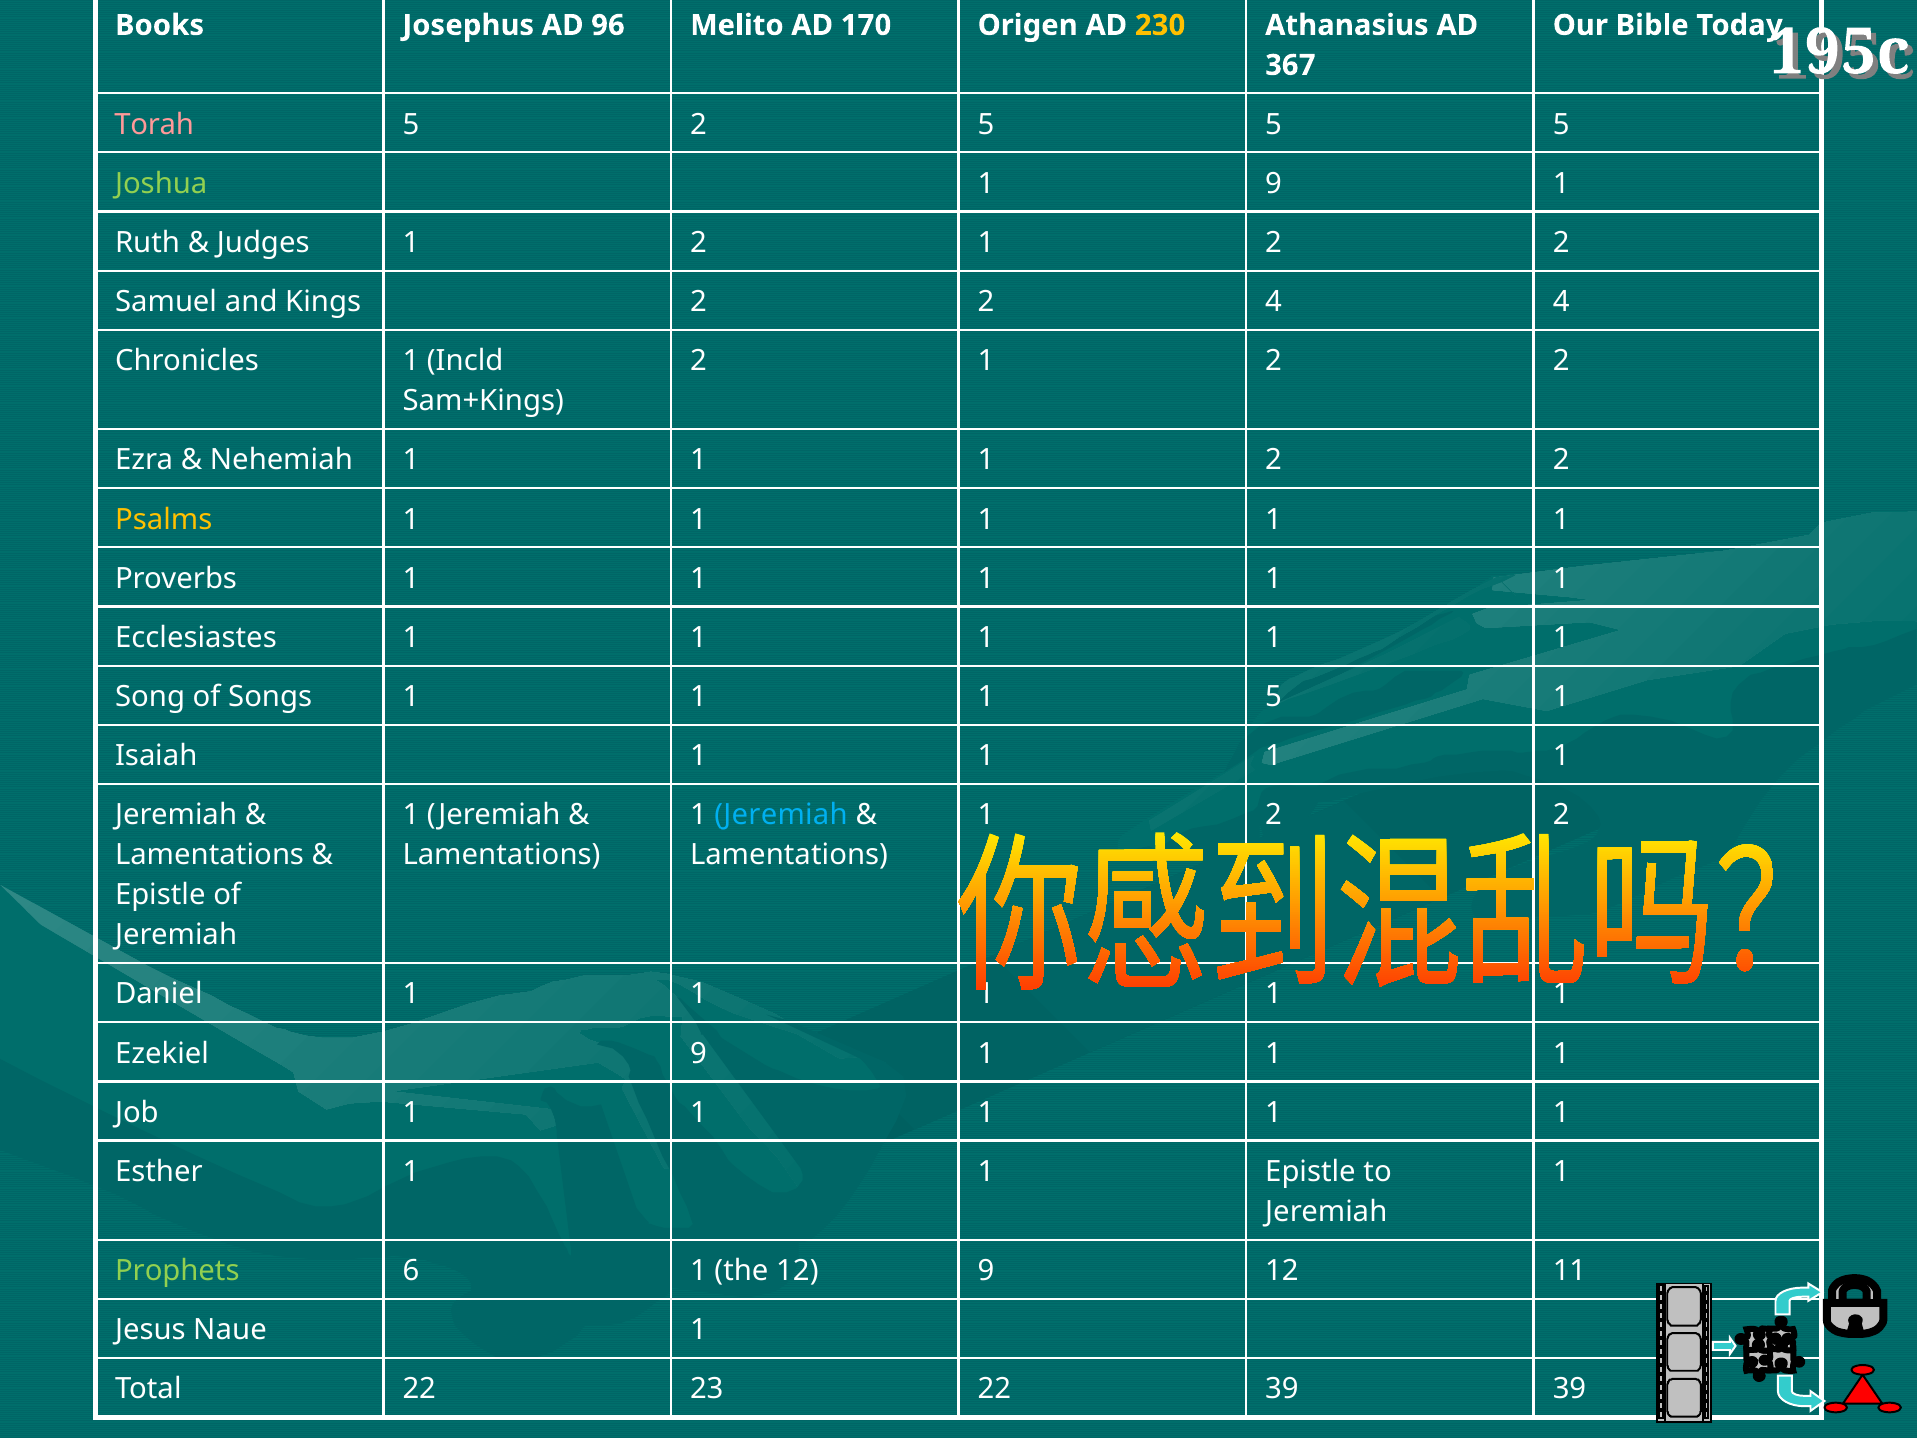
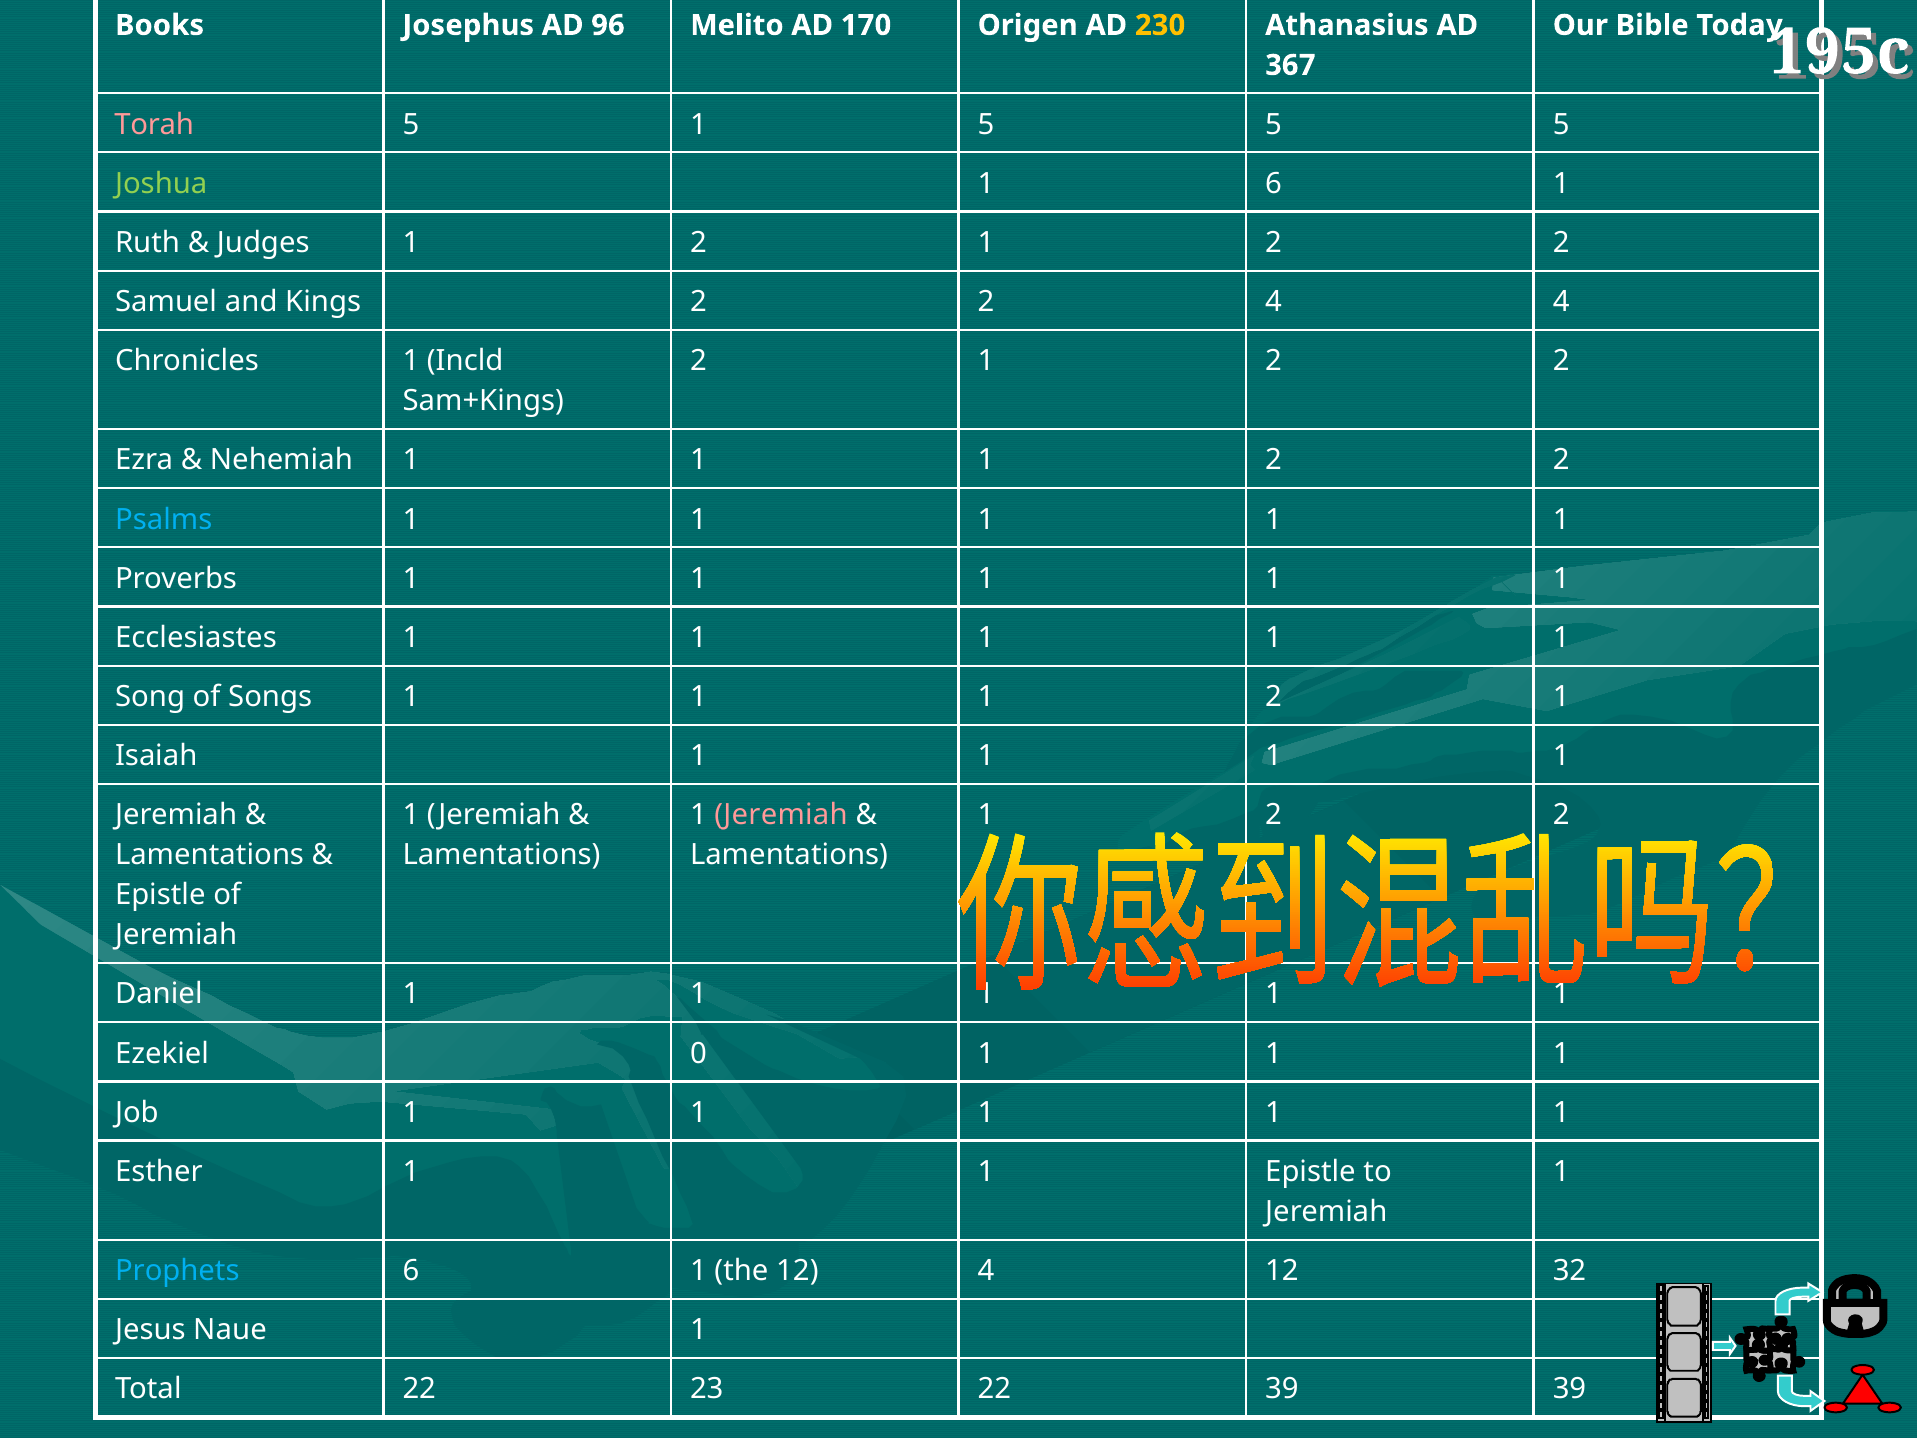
5 2: 2 -> 1
1 9: 9 -> 6
Psalms colour: yellow -> light blue
5 at (1274, 697): 5 -> 2
Jeremiah at (781, 815) colour: light blue -> pink
Ezekiel 9: 9 -> 0
Prophets colour: light green -> light blue
12 9: 9 -> 4
11: 11 -> 32
